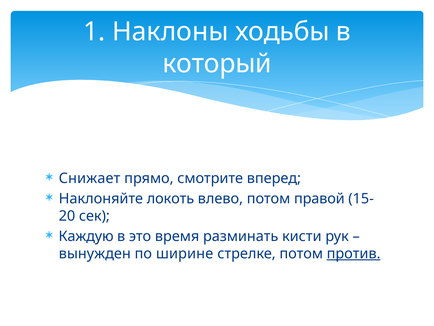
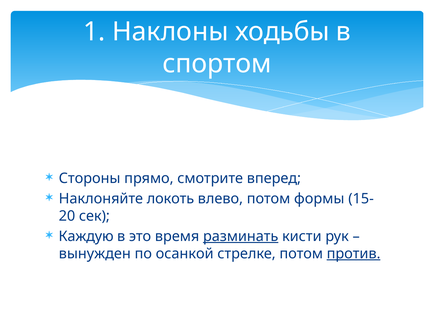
который: который -> спортом
Снижает: Снижает -> Стороны
правой: правой -> формы
разминать underline: none -> present
ширине: ширине -> осанкой
